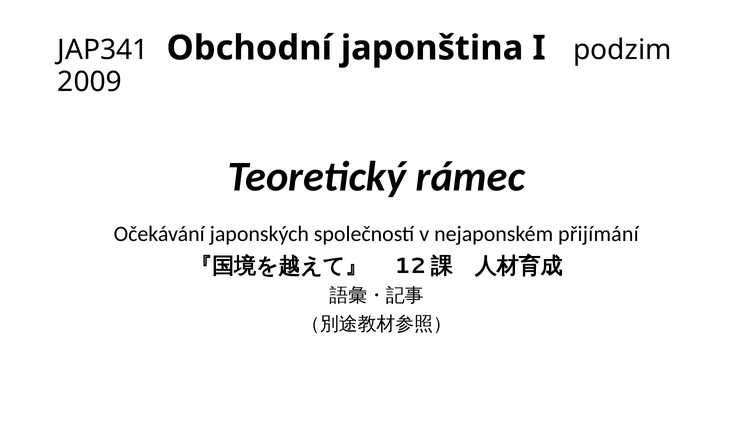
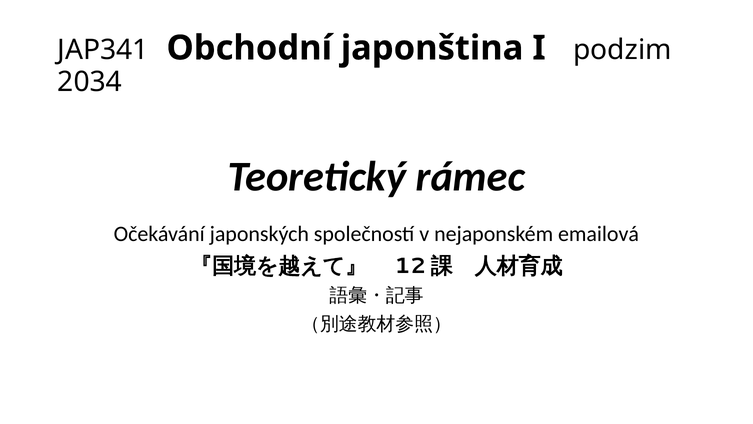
2009: 2009 -> 2034
přijímání: přijímání -> emailová
